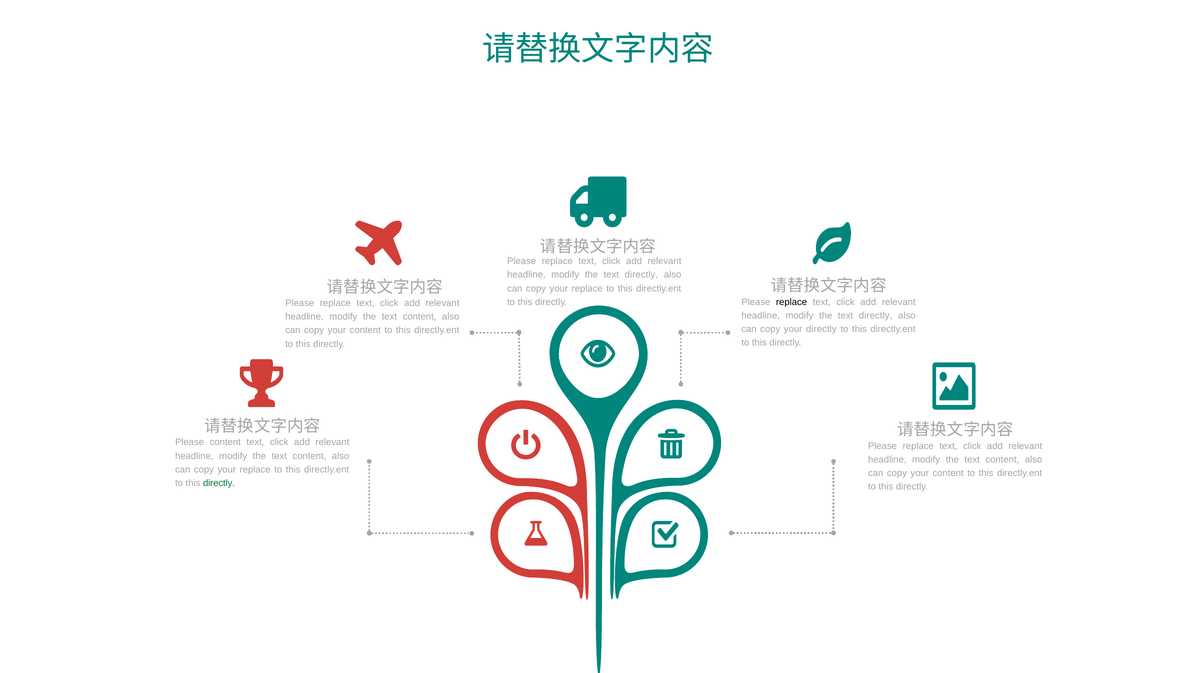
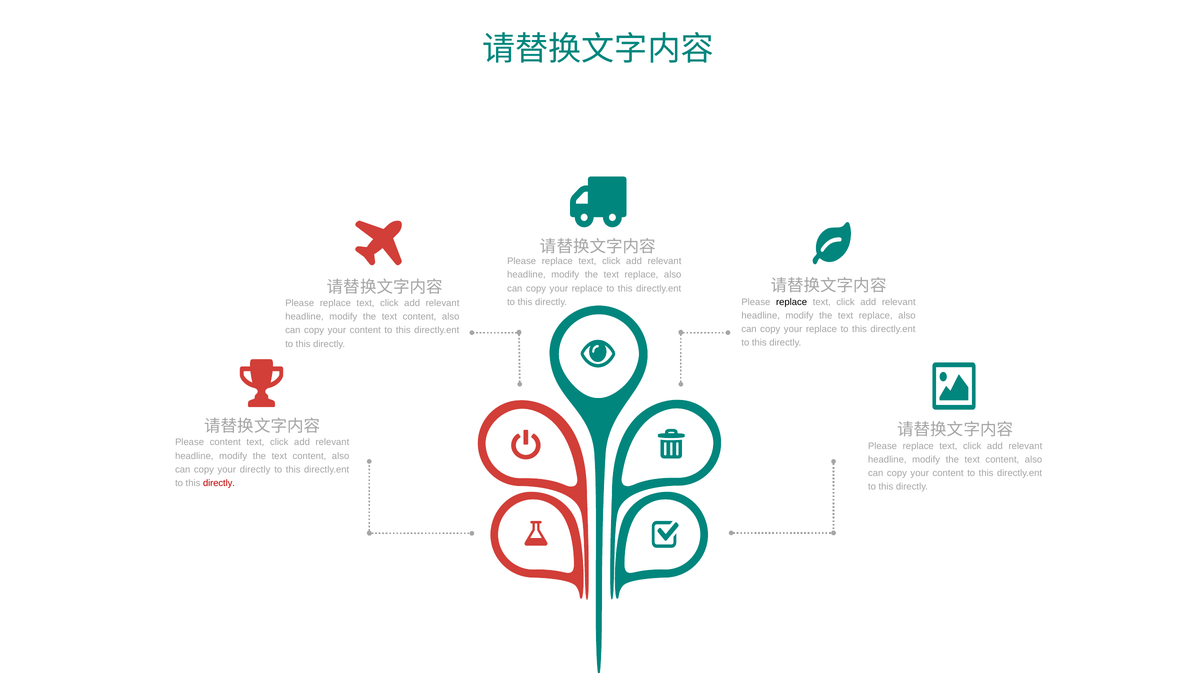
directly at (641, 275): directly -> replace
directly at (876, 315): directly -> replace
directly at (821, 329): directly -> replace
replace at (255, 469): replace -> directly
directly at (219, 483) colour: green -> red
